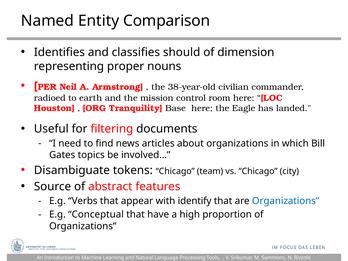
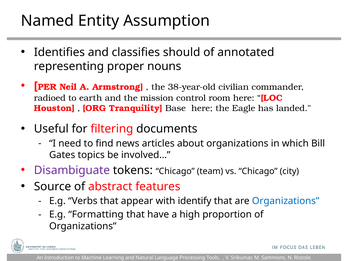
Comparison: Comparison -> Assumption
dimension: dimension -> annotated
Disambiguate colour: black -> purple
Conceptual: Conceptual -> Formatting
